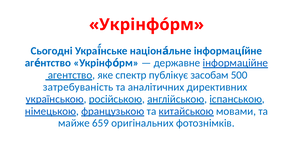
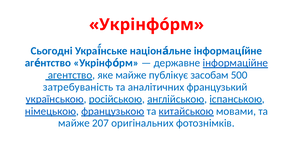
яке спектр: спектр -> майже
директивних: директивних -> французький
659: 659 -> 207
